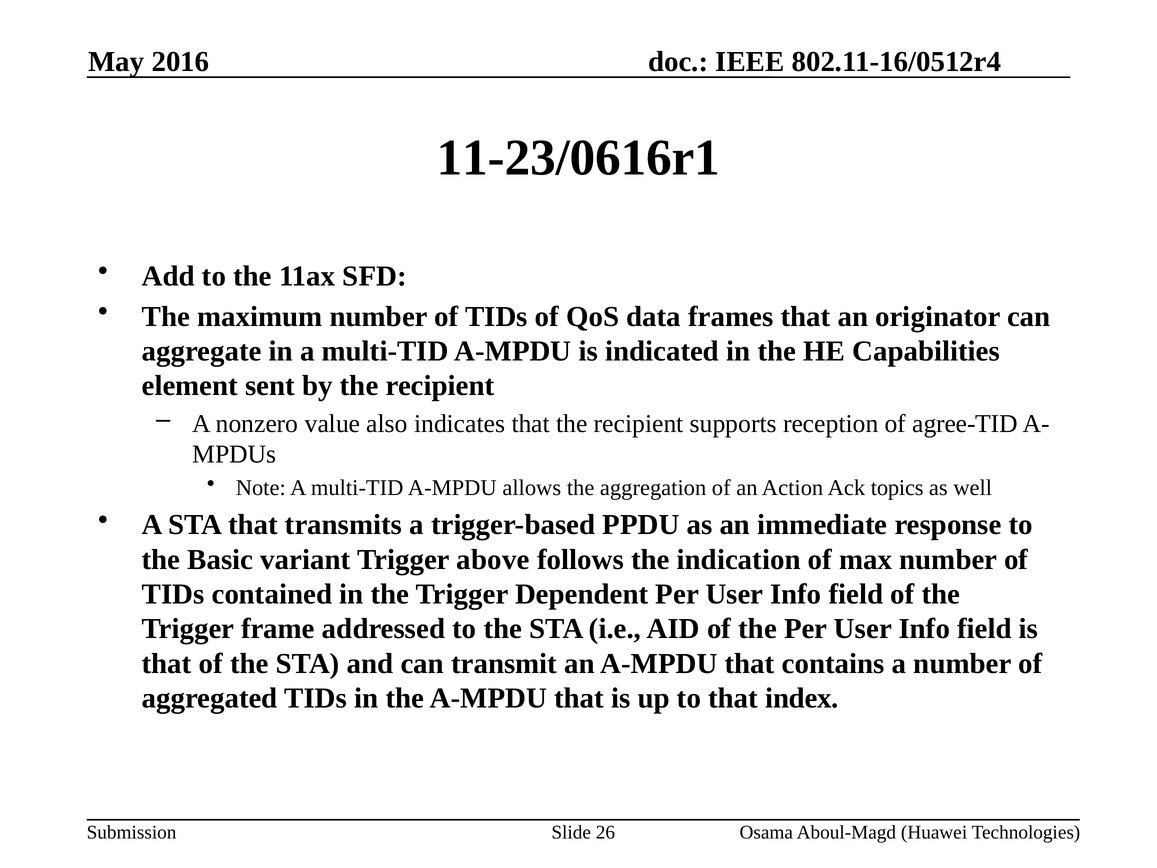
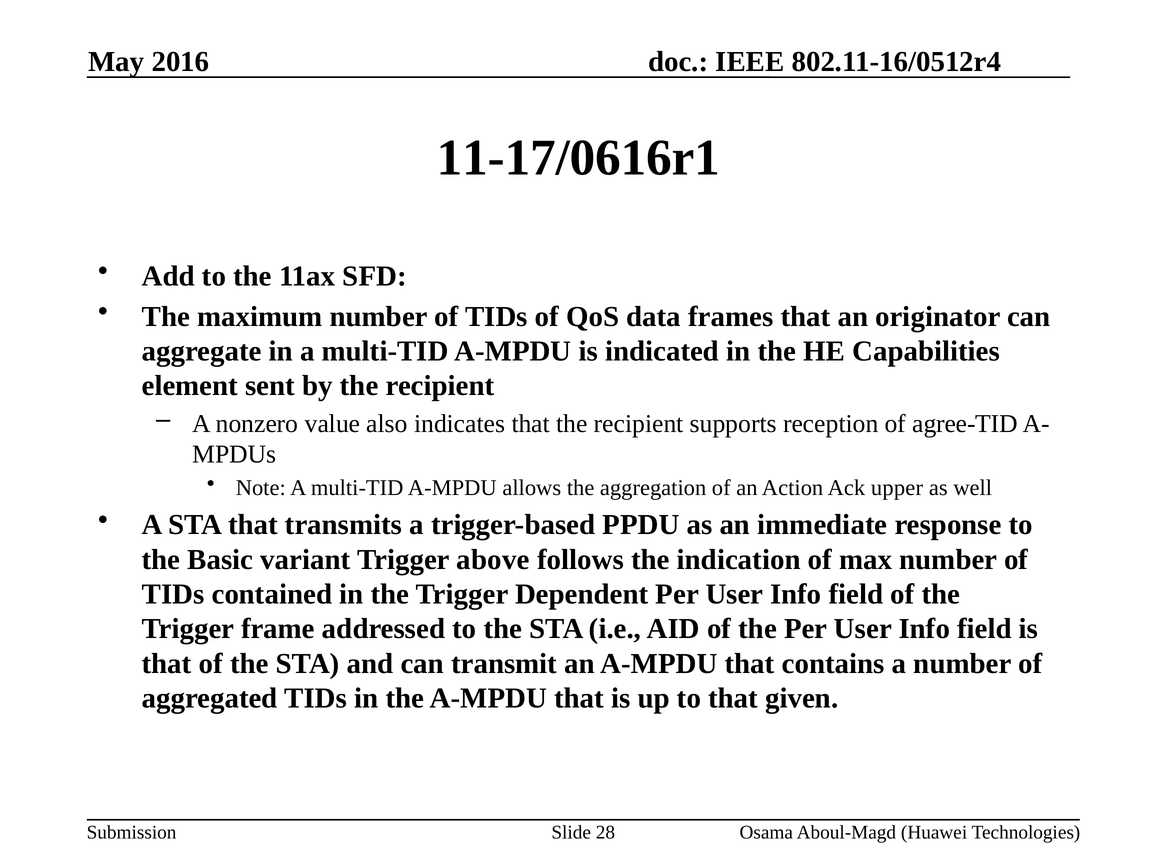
11-23/0616r1: 11-23/0616r1 -> 11-17/0616r1
topics: topics -> upper
index: index -> given
26: 26 -> 28
